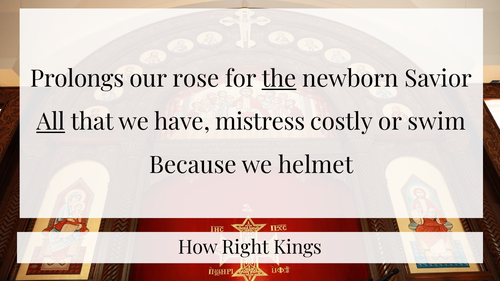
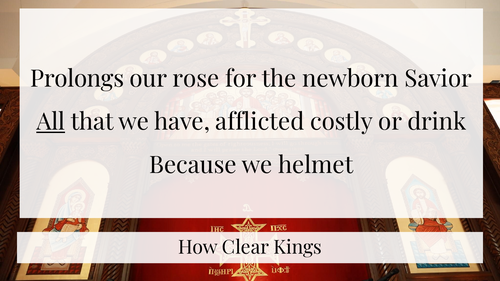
the underline: present -> none
mistress: mistress -> afflicted
swim: swim -> drink
Right: Right -> Clear
